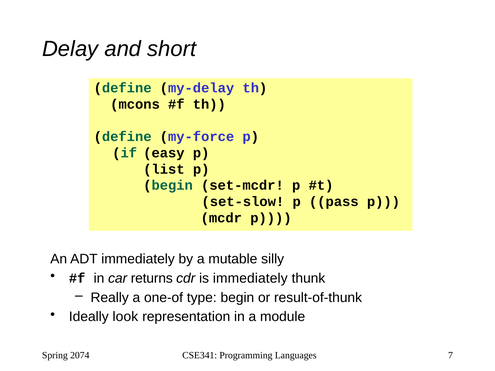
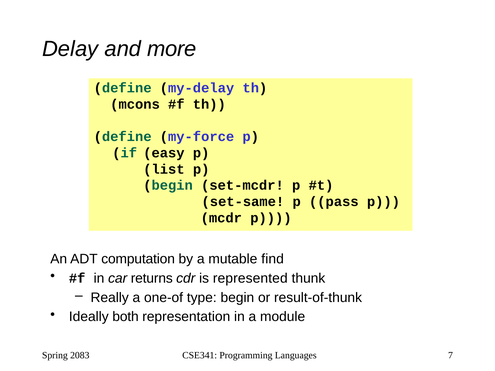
short: short -> more
set-slow: set-slow -> set-same
ADT immediately: immediately -> computation
silly: silly -> find
is immediately: immediately -> represented
look: look -> both
2074: 2074 -> 2083
